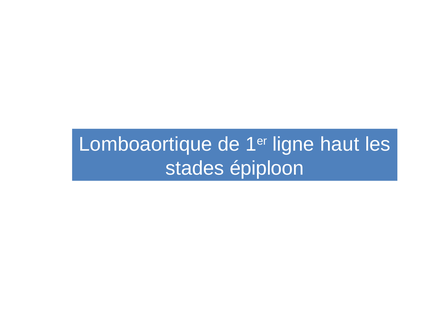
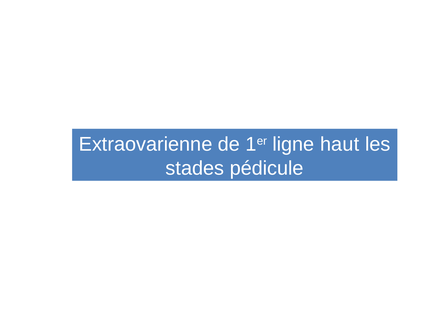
Lomboaortique: Lomboaortique -> Extraovarienne
épiploon: épiploon -> pédicule
